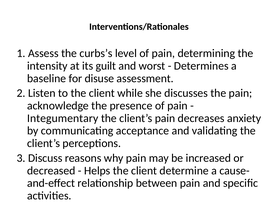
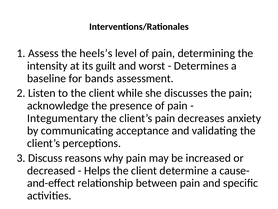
curbs’s: curbs’s -> heels’s
disuse: disuse -> bands
